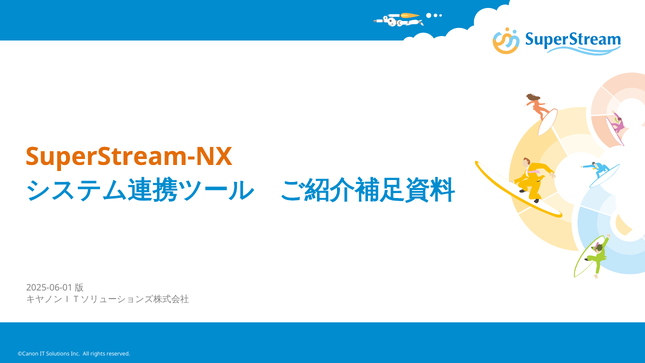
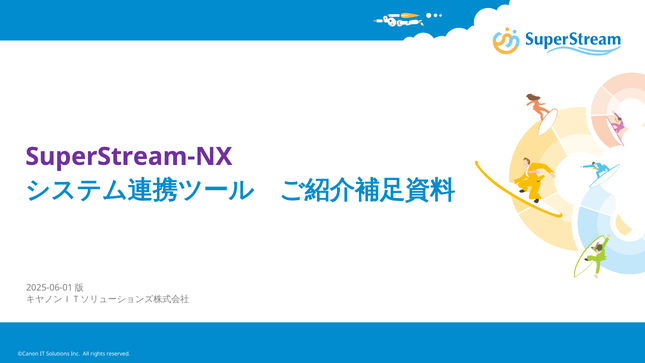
SuperStream-NX colour: orange -> purple
